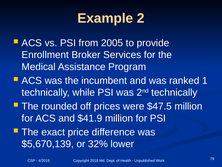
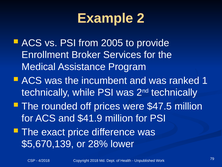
32%: 32% -> 28%
